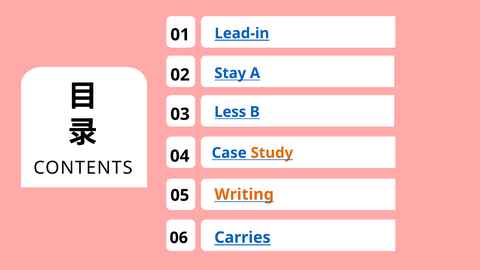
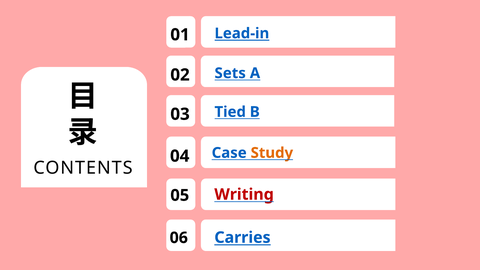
Stay: Stay -> Sets
Less: Less -> Tied
Writing colour: orange -> red
